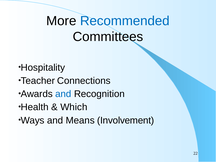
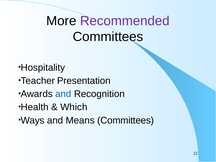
Recommended colour: blue -> purple
Connections: Connections -> Presentation
Means Involvement: Involvement -> Committees
